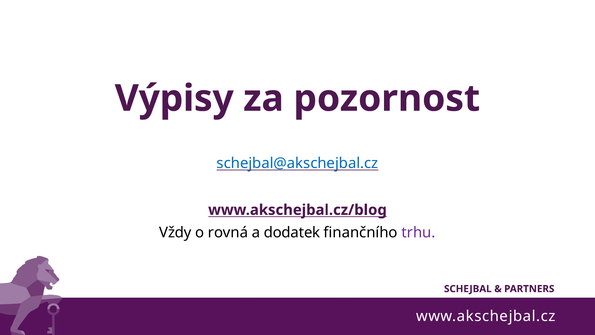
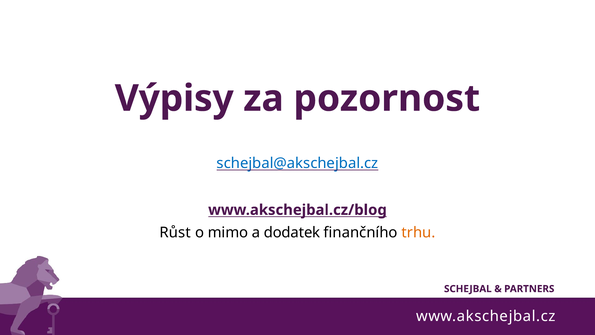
Vždy: Vždy -> Růst
rovná: rovná -> mimo
trhu colour: purple -> orange
